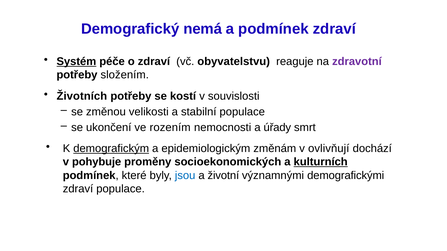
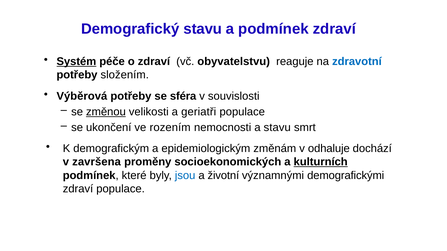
Demografický nemá: nemá -> stavu
zdravotní colour: purple -> blue
Životních: Životních -> Výběrová
kostí: kostí -> sféra
změnou underline: none -> present
stabilní: stabilní -> geriatři
a úřady: úřady -> stavu
demografickým underline: present -> none
ovlivňují: ovlivňují -> odhaluje
pohybuje: pohybuje -> završena
